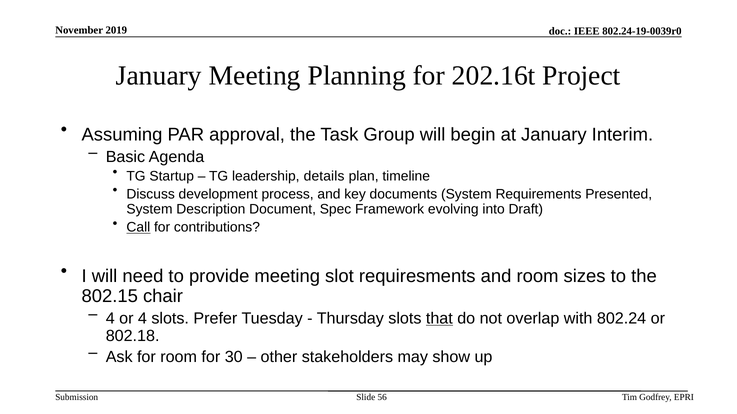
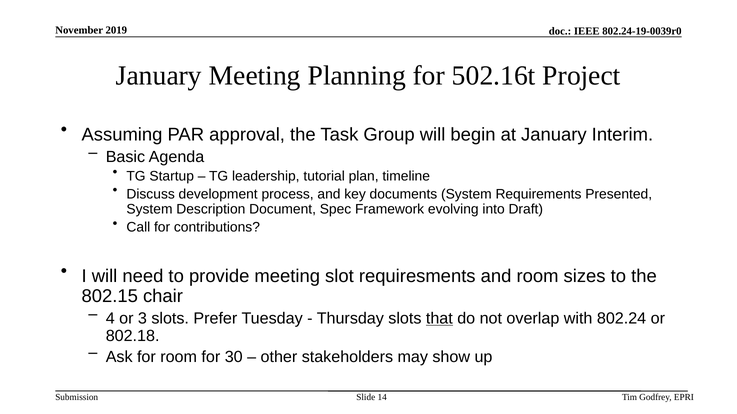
202.16t: 202.16t -> 502.16t
details: details -> tutorial
Call underline: present -> none
or 4: 4 -> 3
56: 56 -> 14
